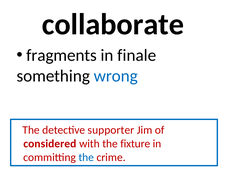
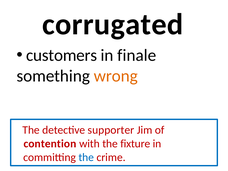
collaborate: collaborate -> corrugated
fragments: fragments -> customers
wrong colour: blue -> orange
considered: considered -> contention
